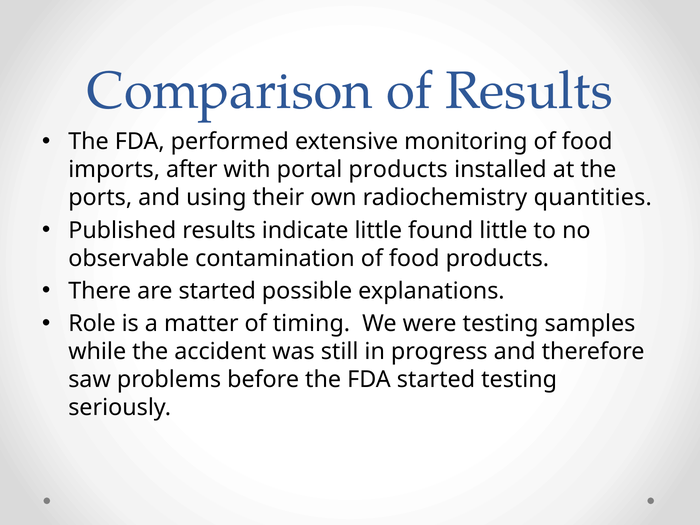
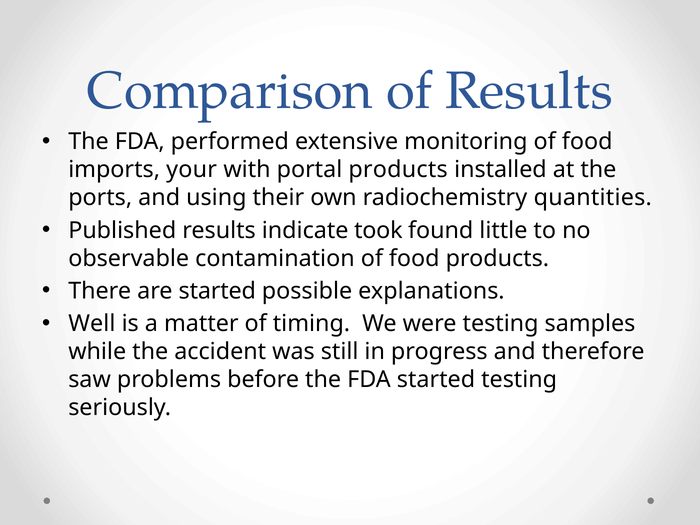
after: after -> your
indicate little: little -> took
Role: Role -> Well
